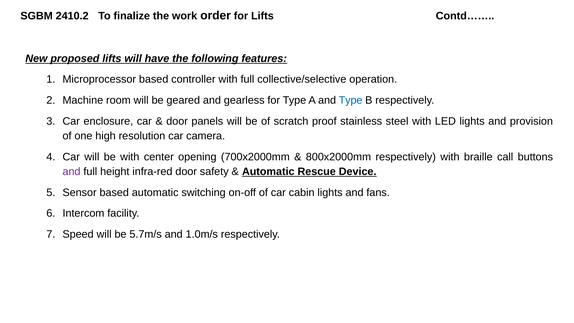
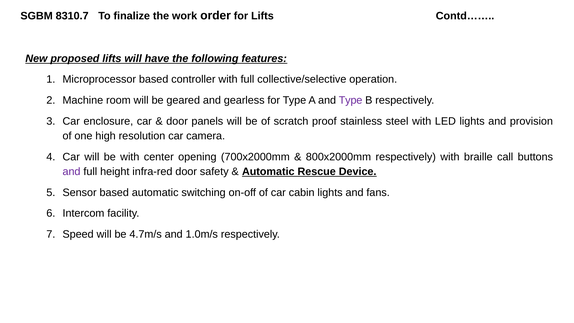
2410.2: 2410.2 -> 8310.7
Type at (351, 100) colour: blue -> purple
5.7m/s: 5.7m/s -> 4.7m/s
